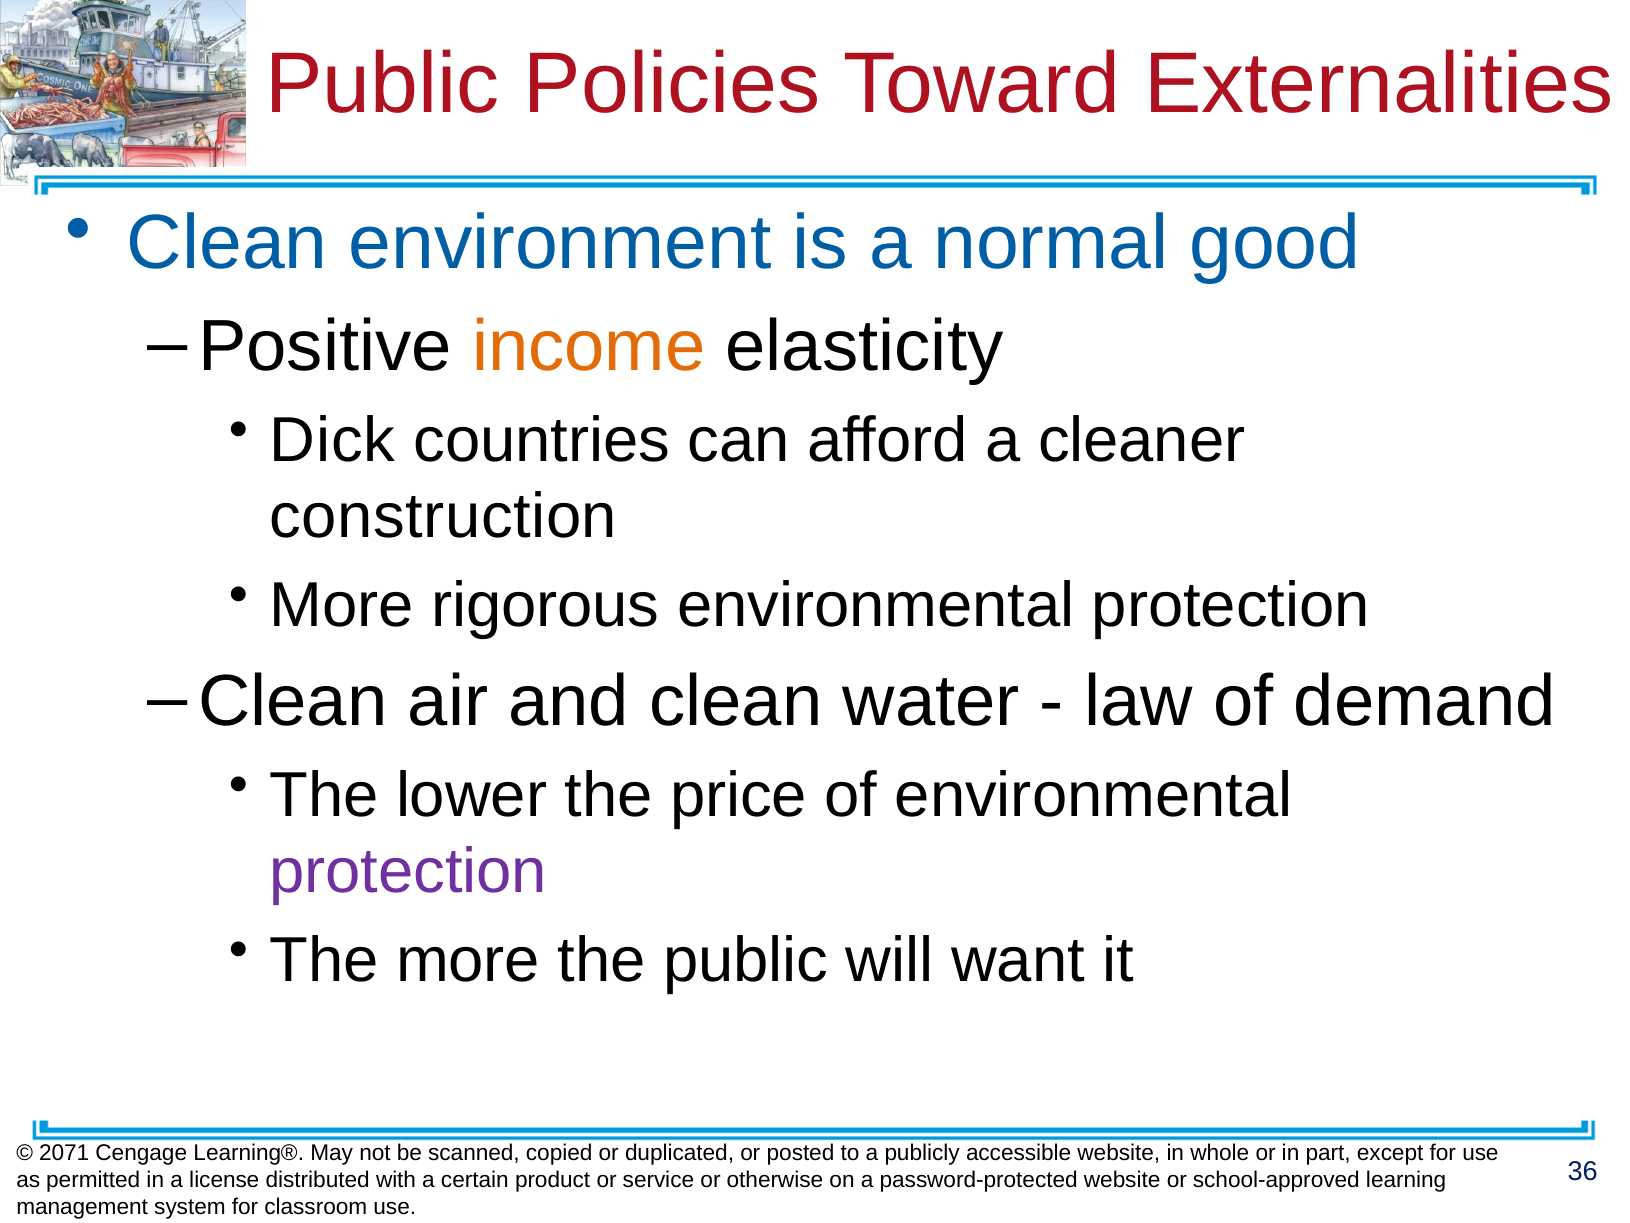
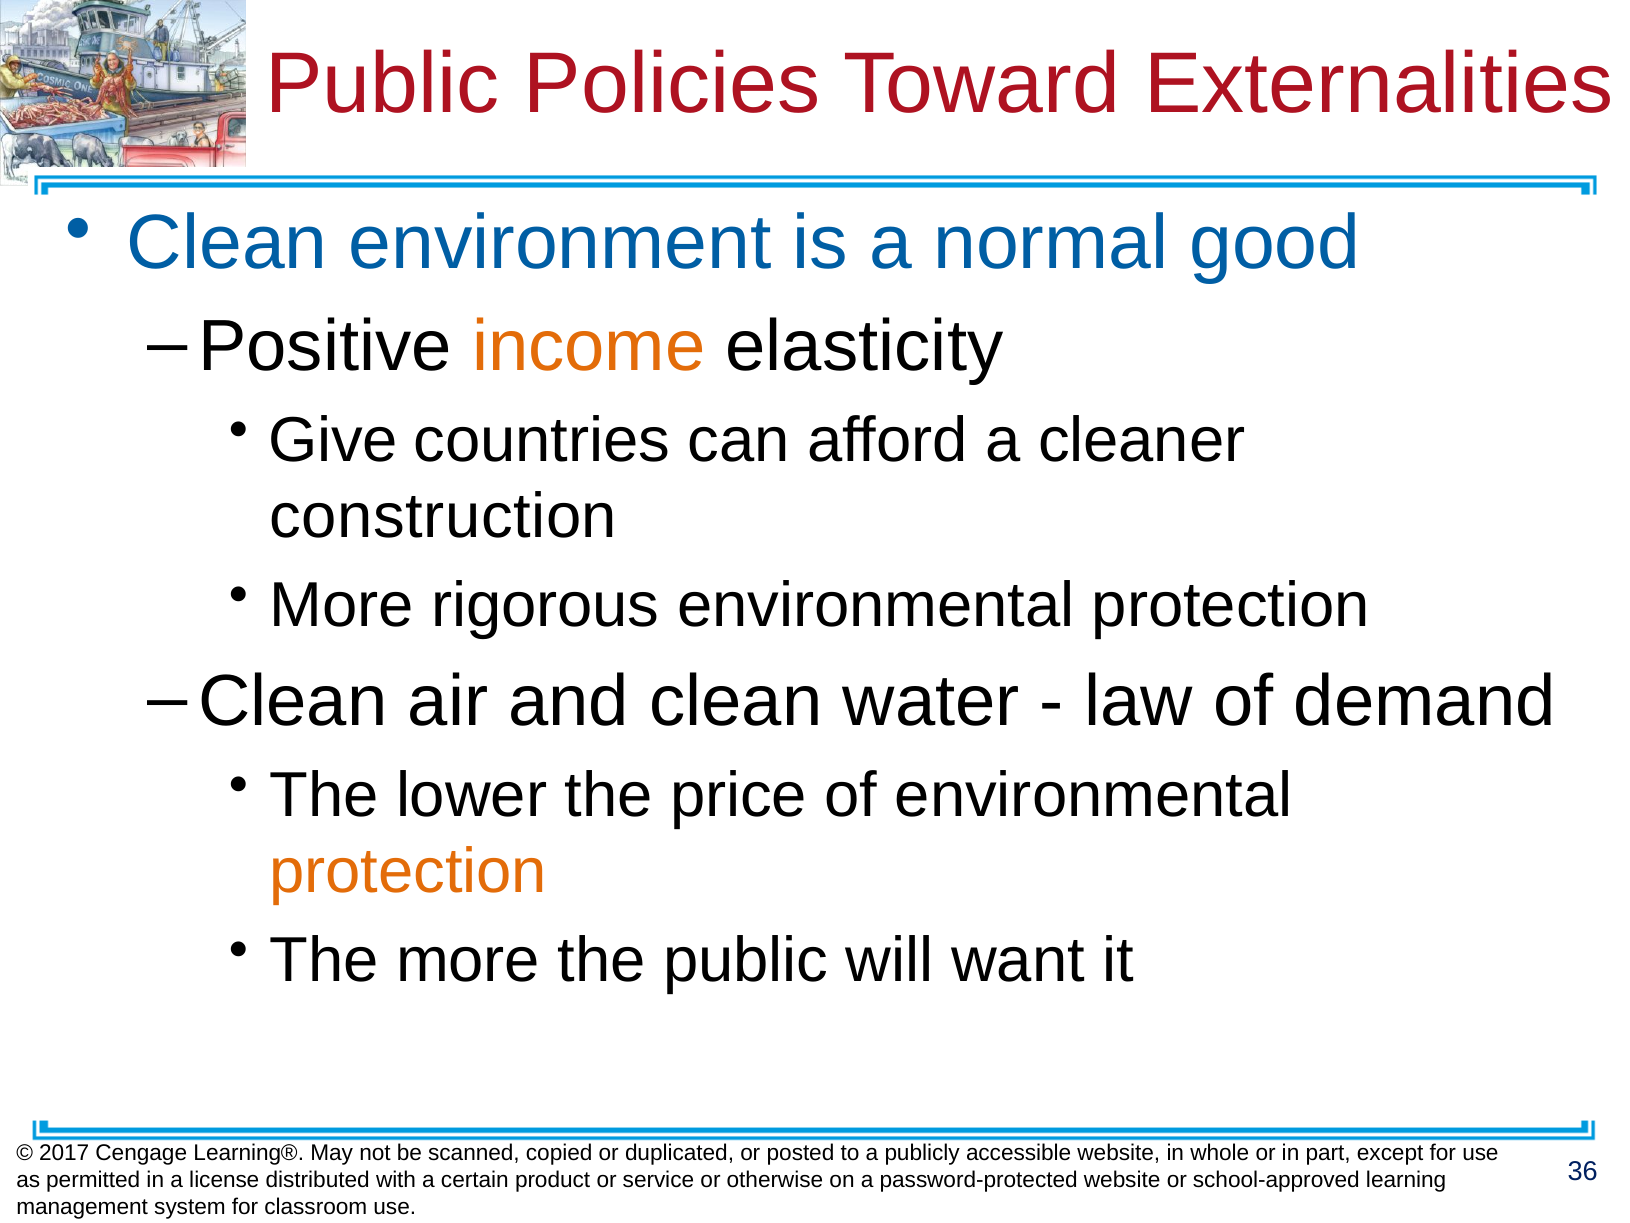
Dick: Dick -> Give
protection at (408, 871) colour: purple -> orange
2071: 2071 -> 2017
